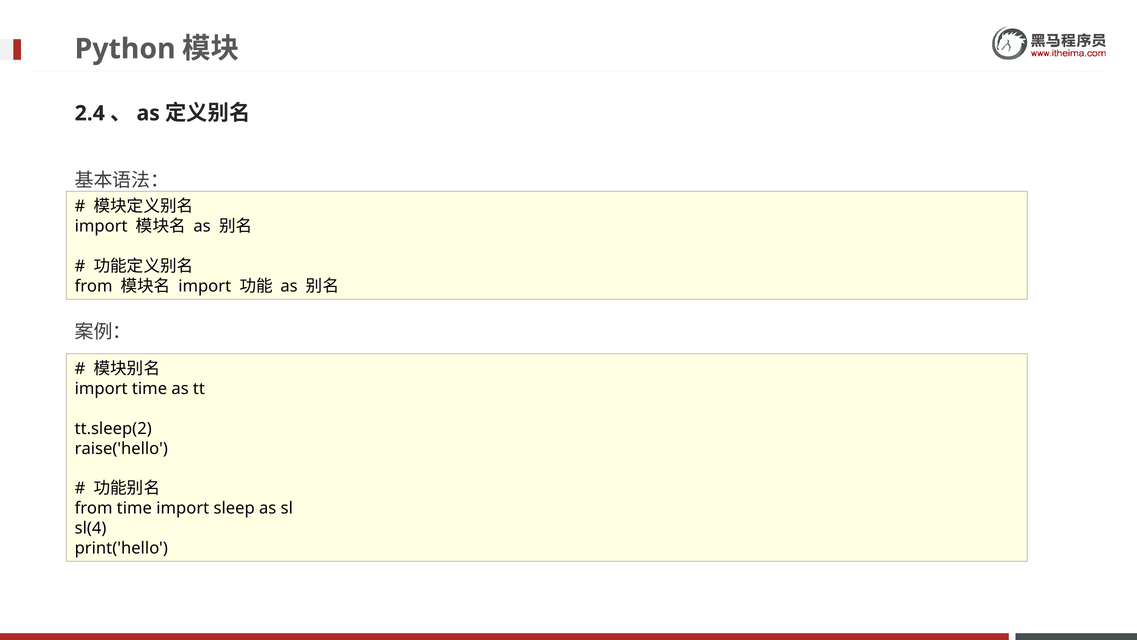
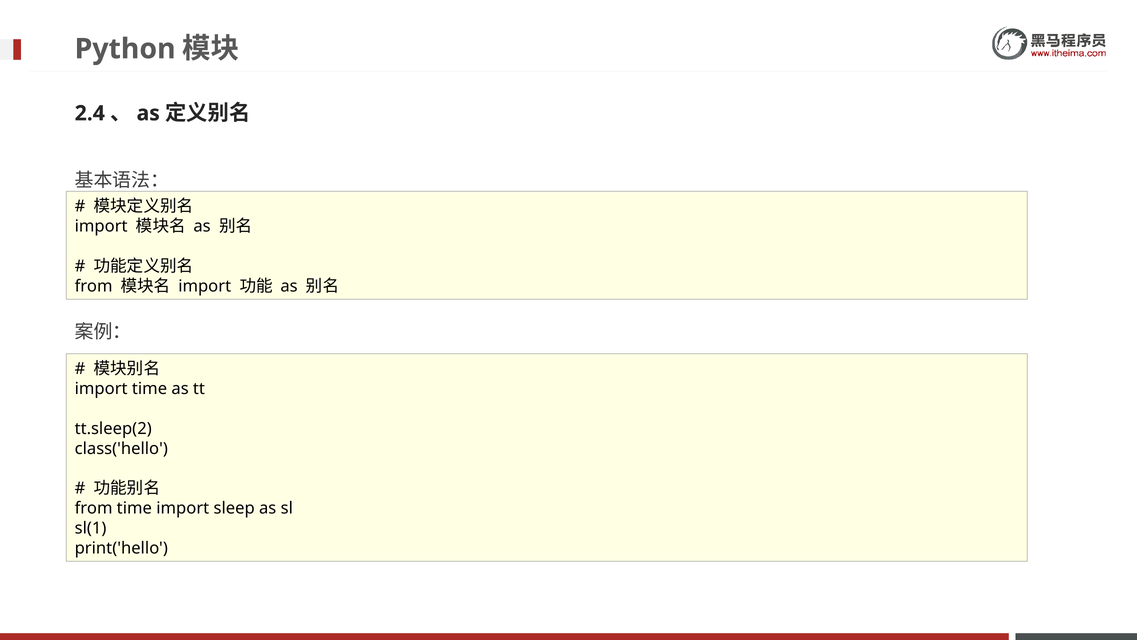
raise('hello: raise('hello -> class('hello
sl(4: sl(4 -> sl(1
